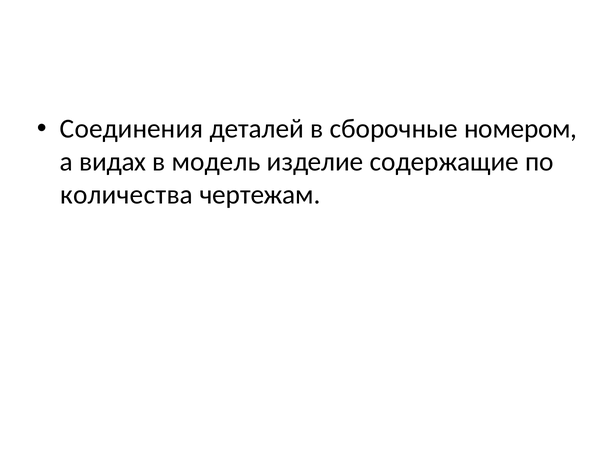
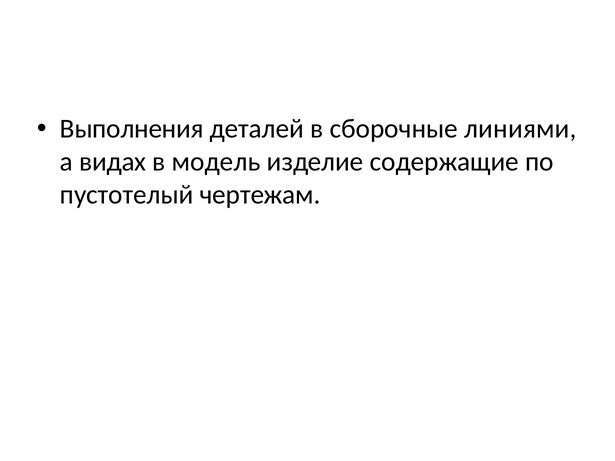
Соединения: Соединения -> Выполнения
номером: номером -> линиями
количества: количества -> пустотелый
